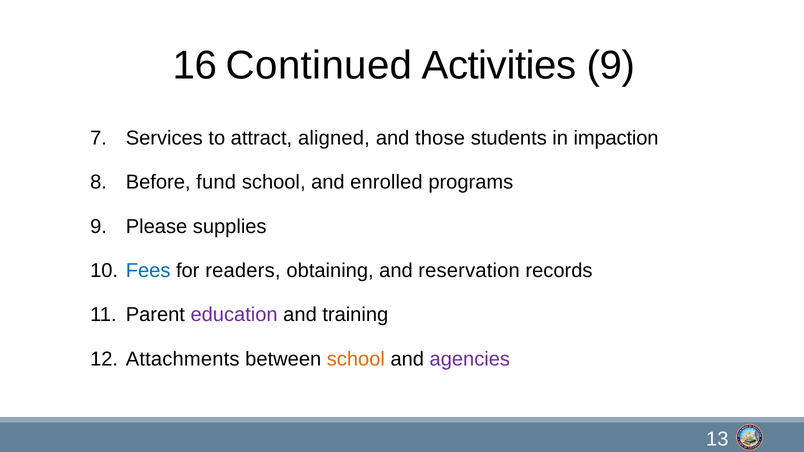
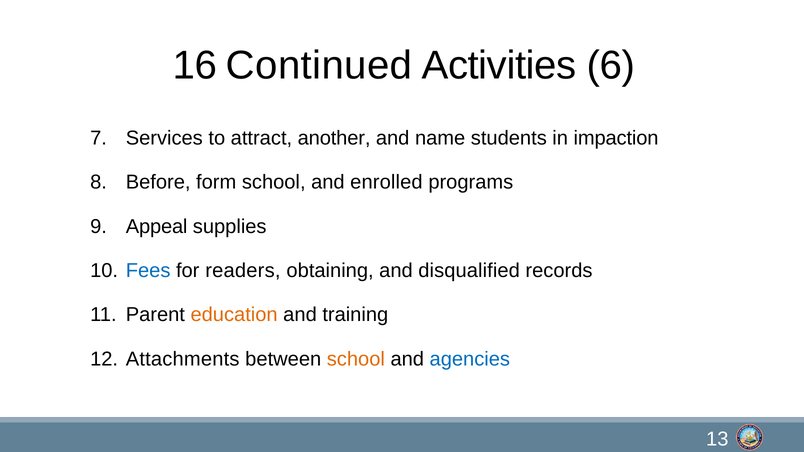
Activities 9: 9 -> 6
aligned: aligned -> another
those: those -> name
fund: fund -> form
Please: Please -> Appeal
reservation: reservation -> disqualified
education colour: purple -> orange
agencies colour: purple -> blue
